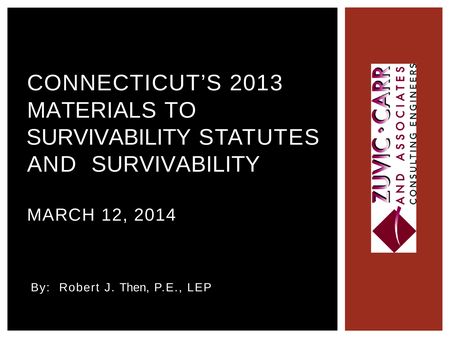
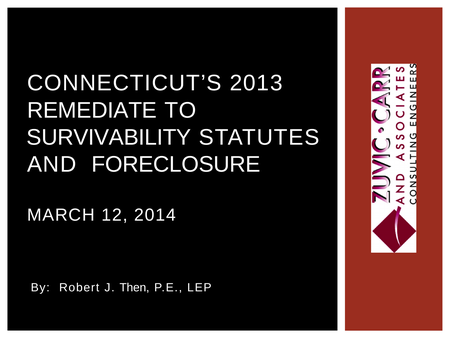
MATERIALS: MATERIALS -> REMEDIATE
AND SURVIVABILITY: SURVIVABILITY -> FORECLOSURE
